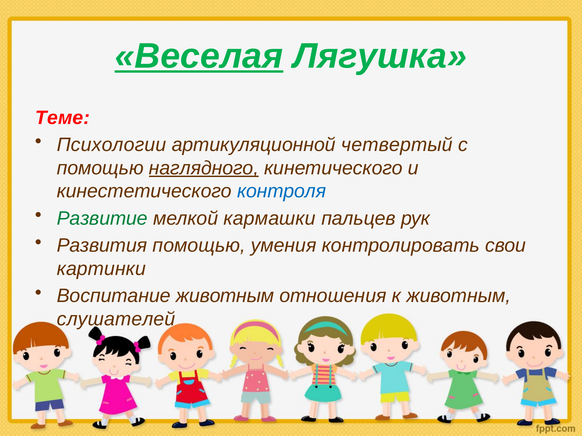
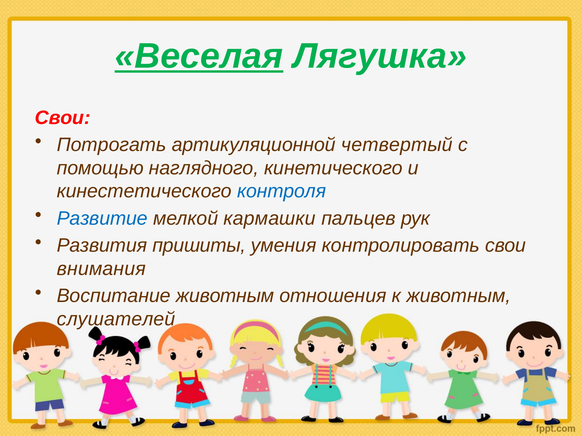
Теме at (63, 118): Теме -> Свои
Психологии: Психологии -> Потрогать
наглядного underline: present -> none
Развитие colour: green -> blue
Развития помощью: помощью -> пришиты
картинки: картинки -> внимания
